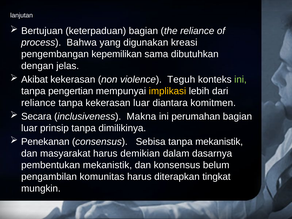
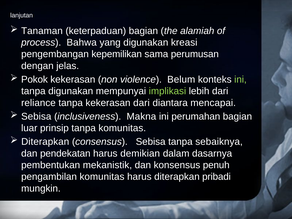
Bertujuan: Bertujuan -> Tanaman
the reliance: reliance -> alamiah
dibutuhkan: dibutuhkan -> perumusan
Akibat: Akibat -> Pokok
Teguh: Teguh -> Belum
tanpa pengertian: pengertian -> digunakan
implikasi colour: yellow -> light green
kekerasan luar: luar -> dari
komitmen: komitmen -> mencapai
Secara at (36, 116): Secara -> Sebisa
tanpa dimilikinya: dimilikinya -> komunitas
Penekanan at (45, 142): Penekanan -> Diterapkan
tanpa mekanistik: mekanistik -> sebaiknya
masyarakat: masyarakat -> pendekatan
belum: belum -> penuh
tingkat: tingkat -> pribadi
